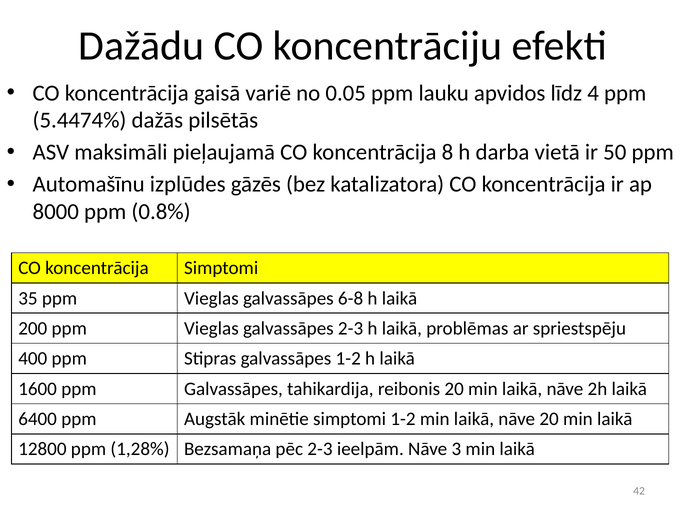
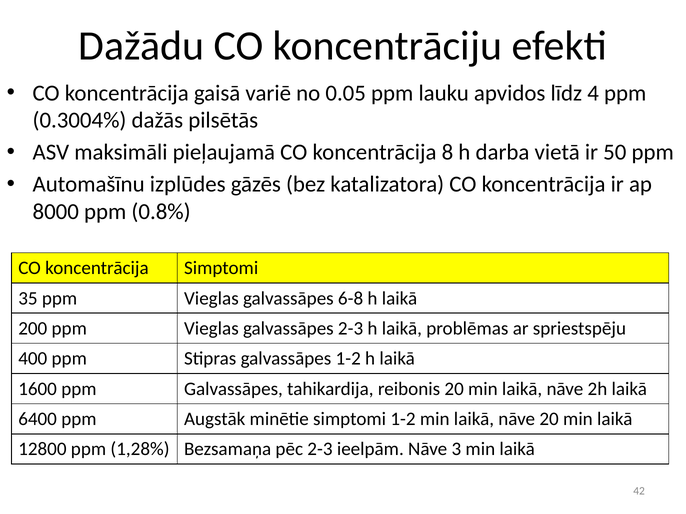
5.4474%: 5.4474% -> 0.3004%
